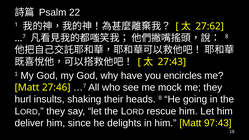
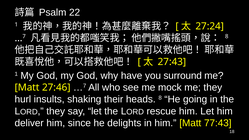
27:62: 27:62 -> 27:24
encircles: encircles -> surround
97:43: 97:43 -> 77:43
